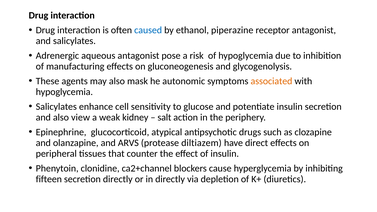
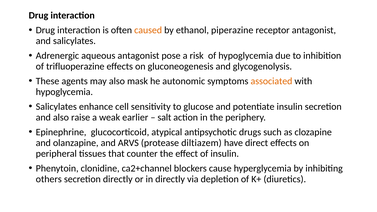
caused colour: blue -> orange
manufacturing: manufacturing -> trifluoperazine
view: view -> raise
kidney: kidney -> earlier
fifteen: fifteen -> others
